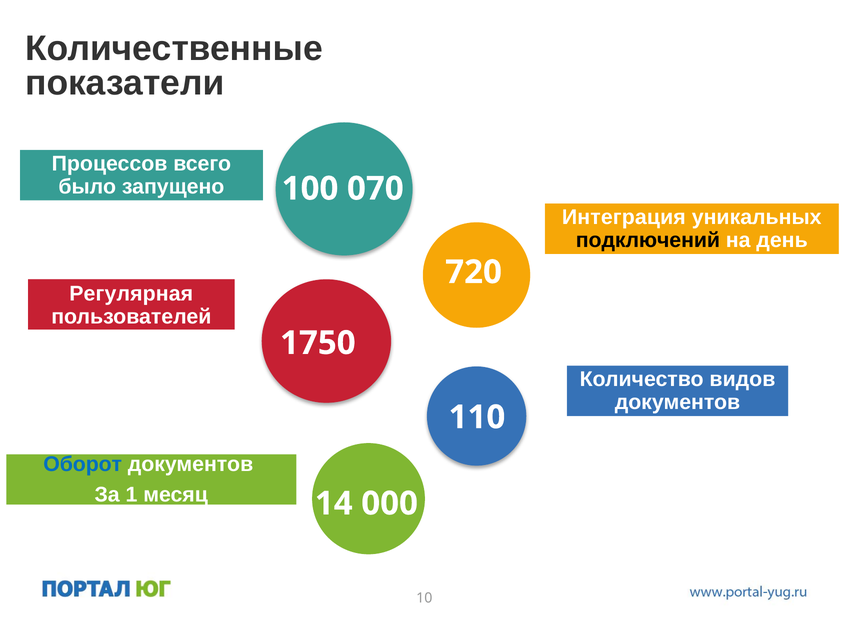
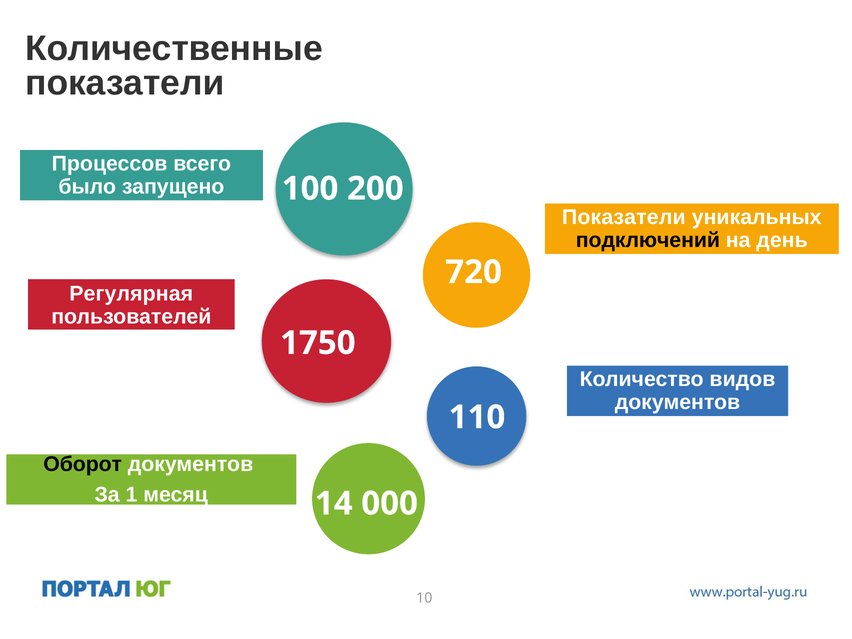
070: 070 -> 200
Интеграция at (624, 217): Интеграция -> Показатели
Оборот colour: blue -> black
